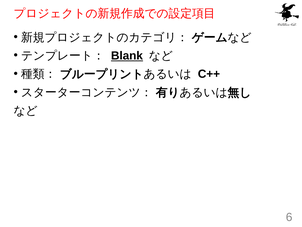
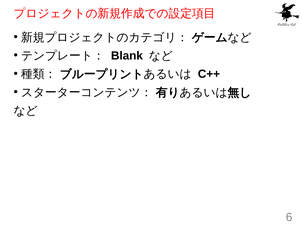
Blank underline: present -> none
